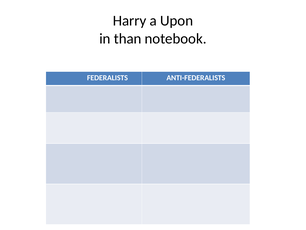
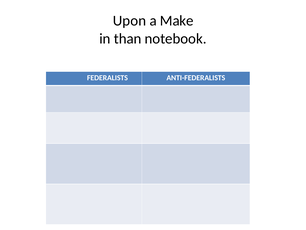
Harry: Harry -> Upon
Upon: Upon -> Make
